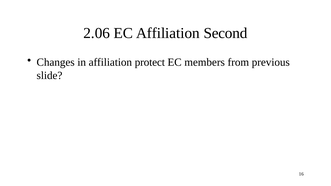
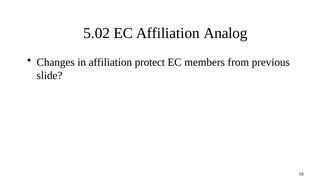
2.06: 2.06 -> 5.02
Second: Second -> Analog
